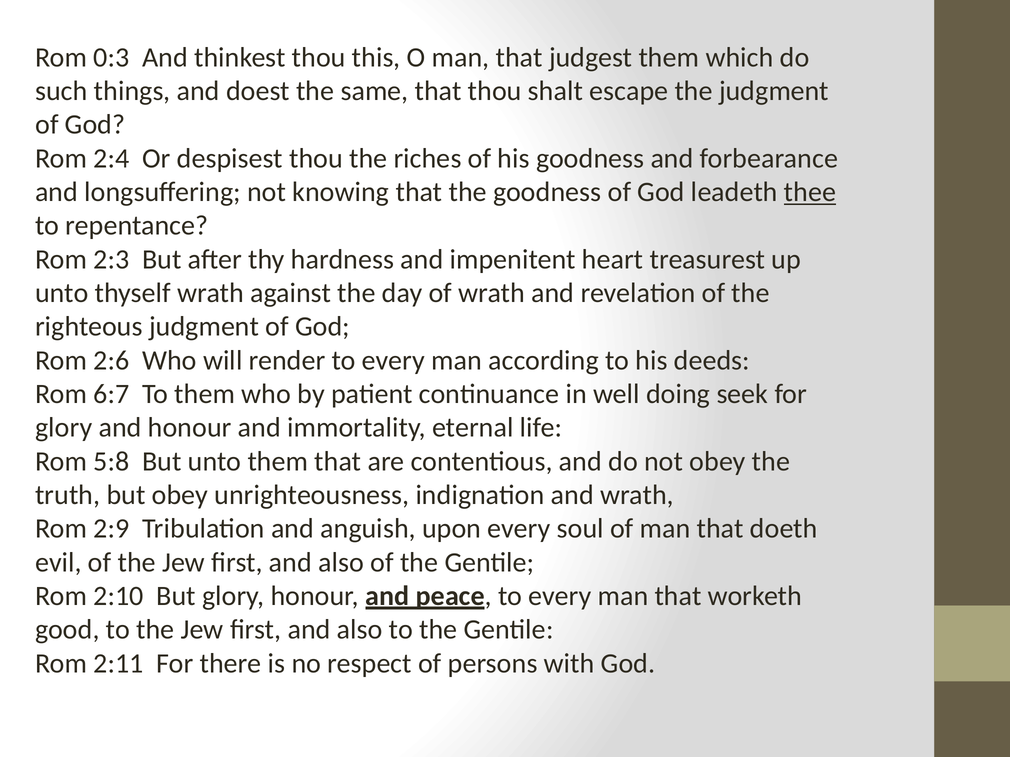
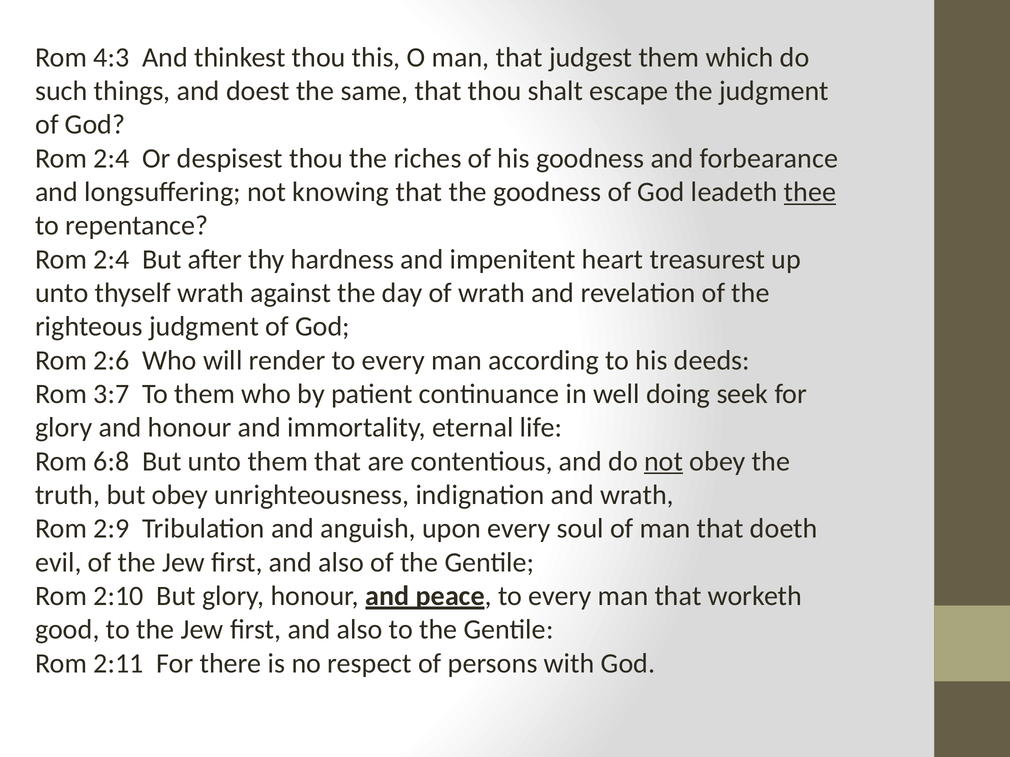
0:3: 0:3 -> 4:3
2:3 at (111, 260): 2:3 -> 2:4
6:7: 6:7 -> 3:7
5:8: 5:8 -> 6:8
not at (664, 462) underline: none -> present
